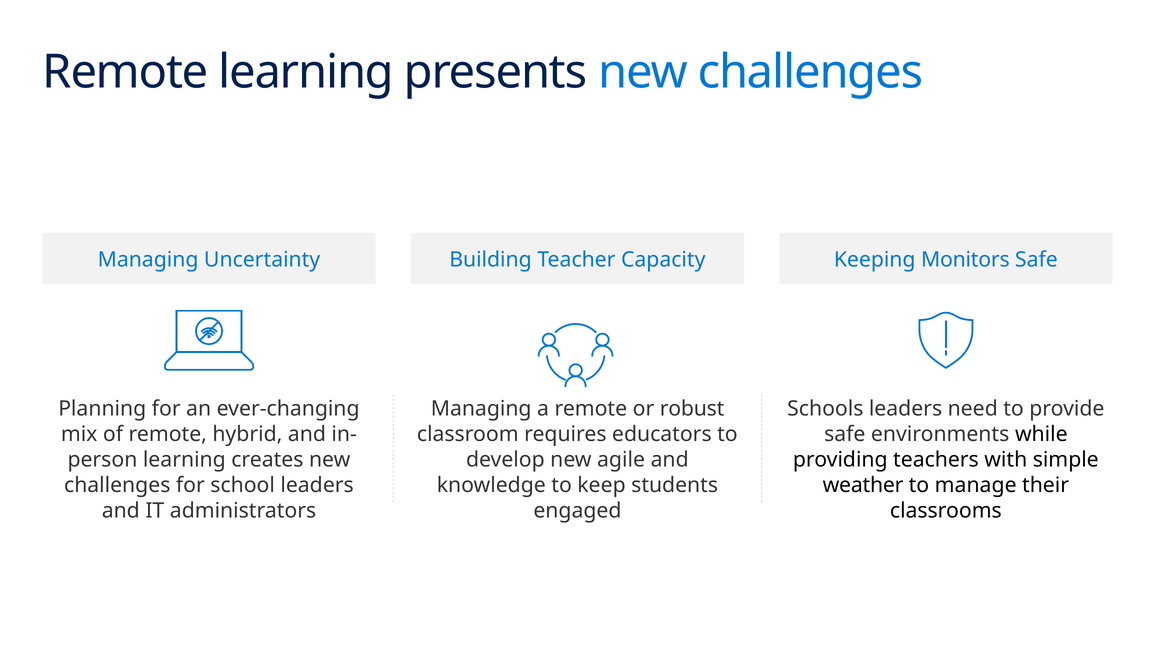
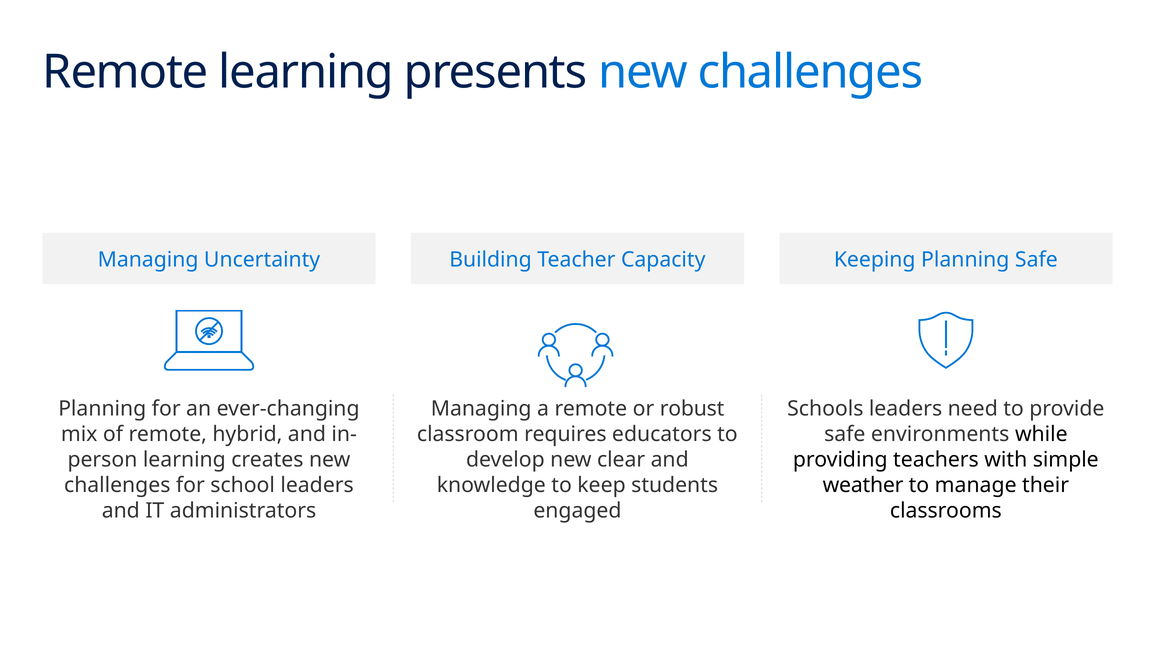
Keeping Monitors: Monitors -> Planning
agile: agile -> clear
